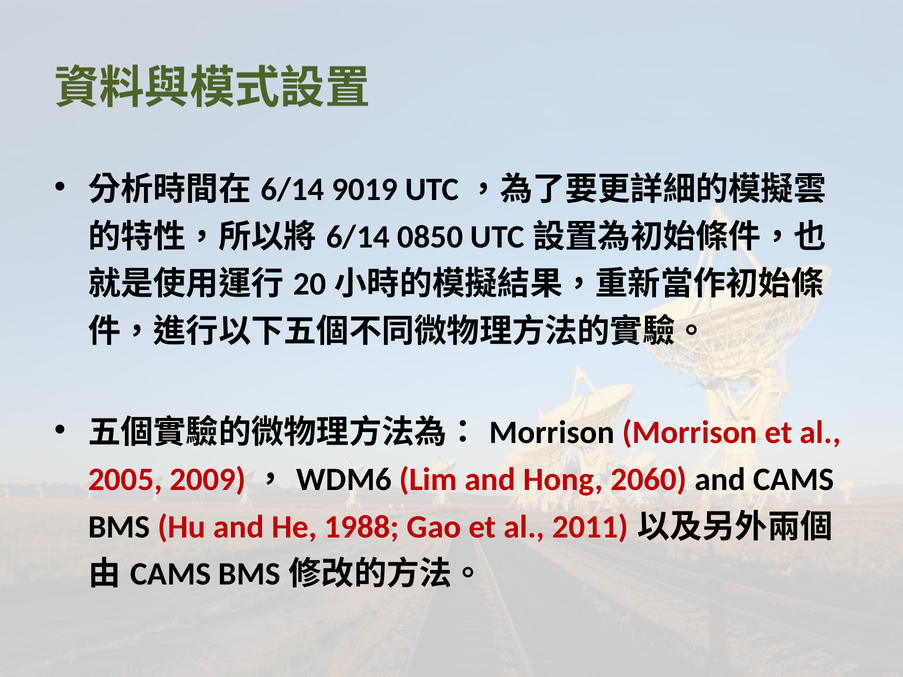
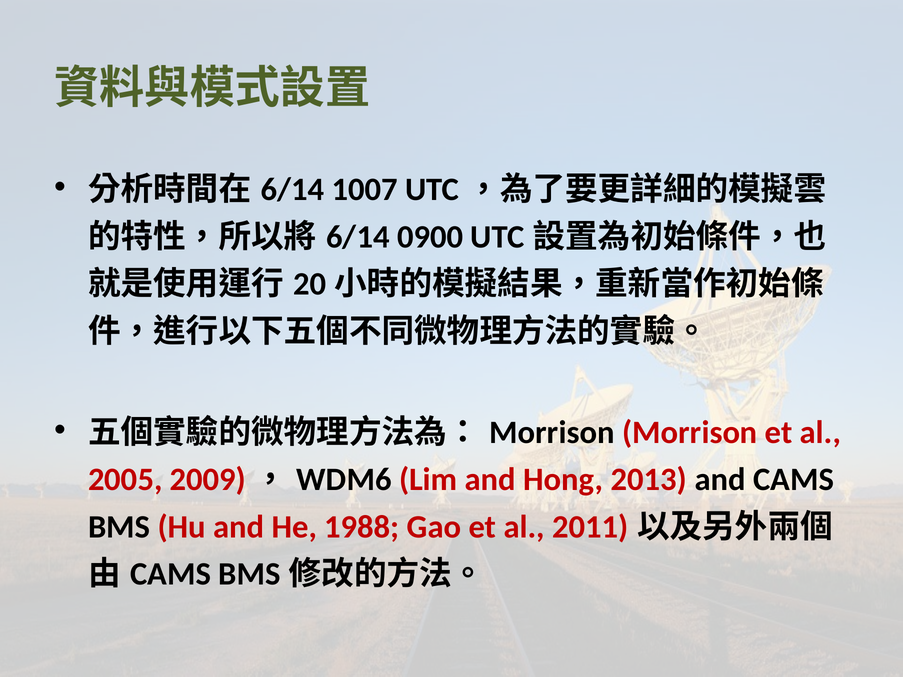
9019: 9019 -> 1007
0850: 0850 -> 0900
2060: 2060 -> 2013
